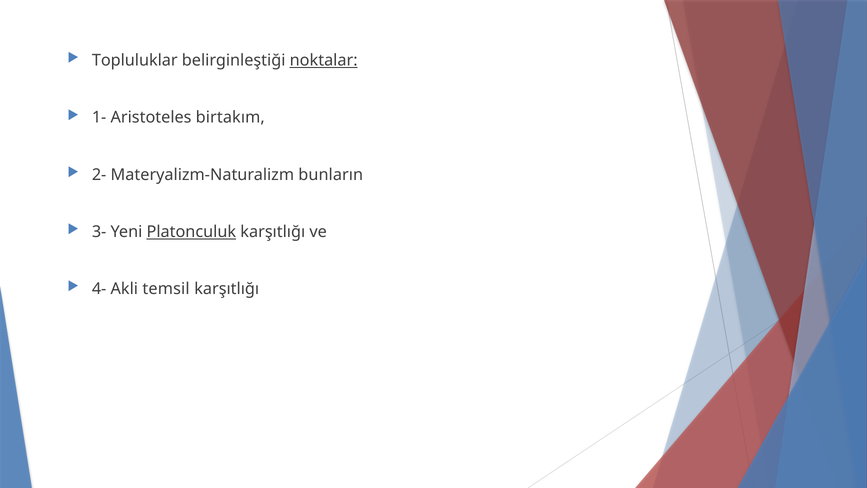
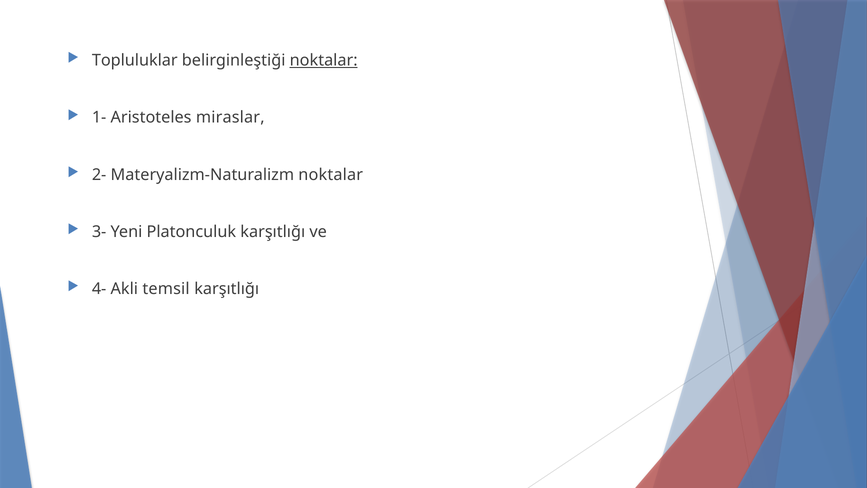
birtakım: birtakım -> miraslar
Materyalizm-Naturalizm bunların: bunların -> noktalar
Platonculuk underline: present -> none
